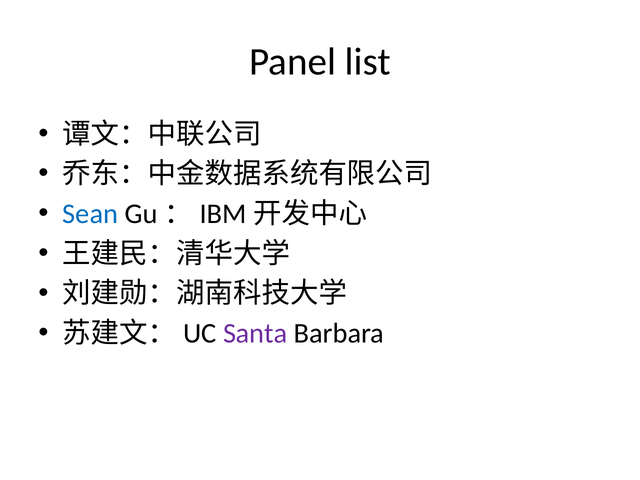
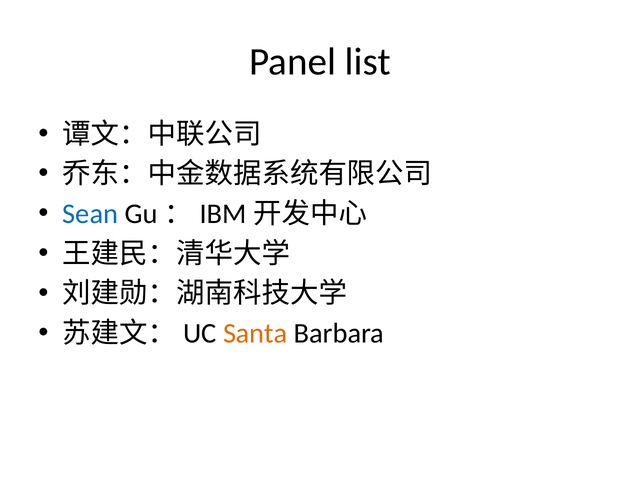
Santa colour: purple -> orange
